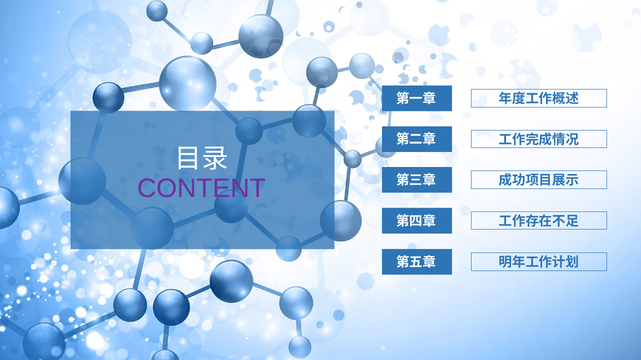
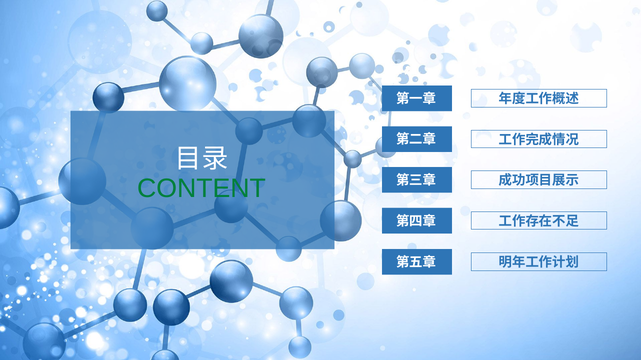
CONTENT colour: purple -> green
